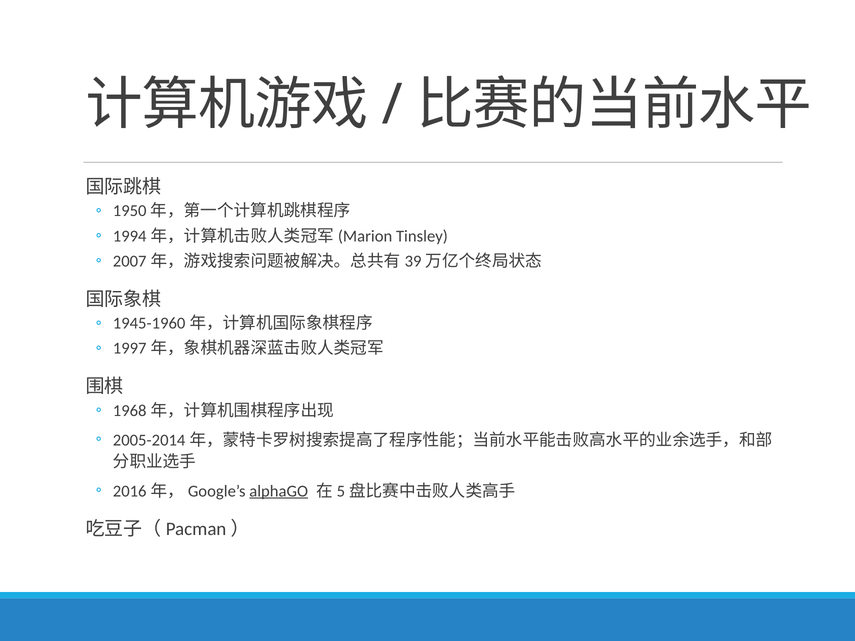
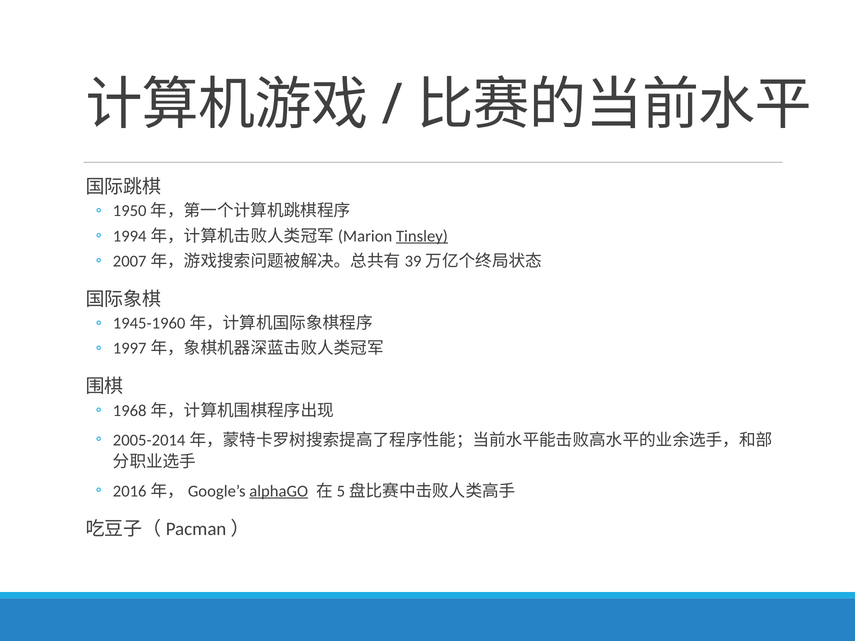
Tinsley underline: none -> present
